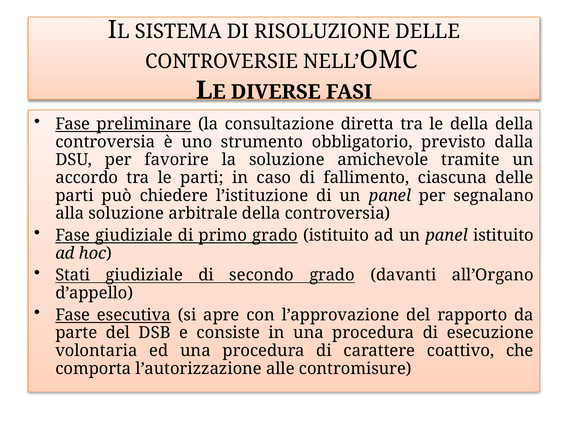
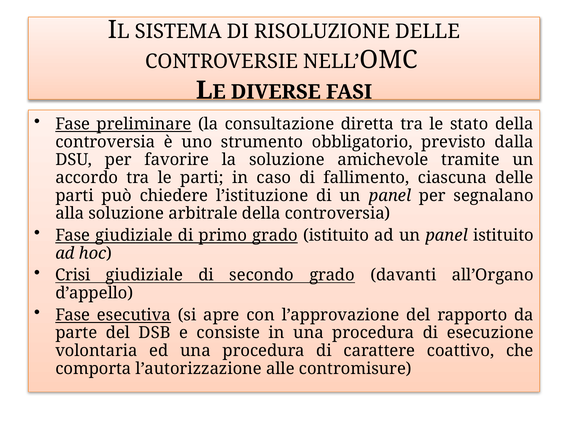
le della: della -> stato
Stati: Stati -> Crisi
